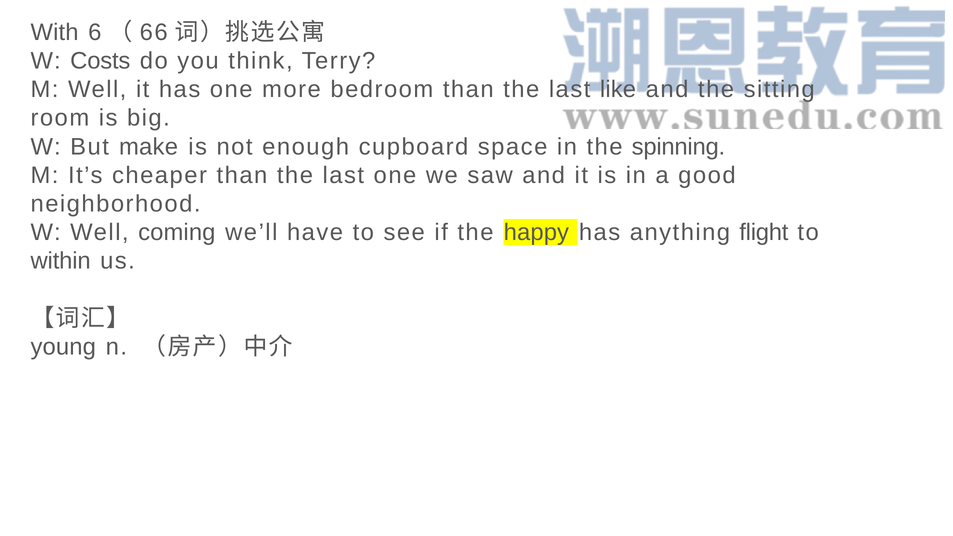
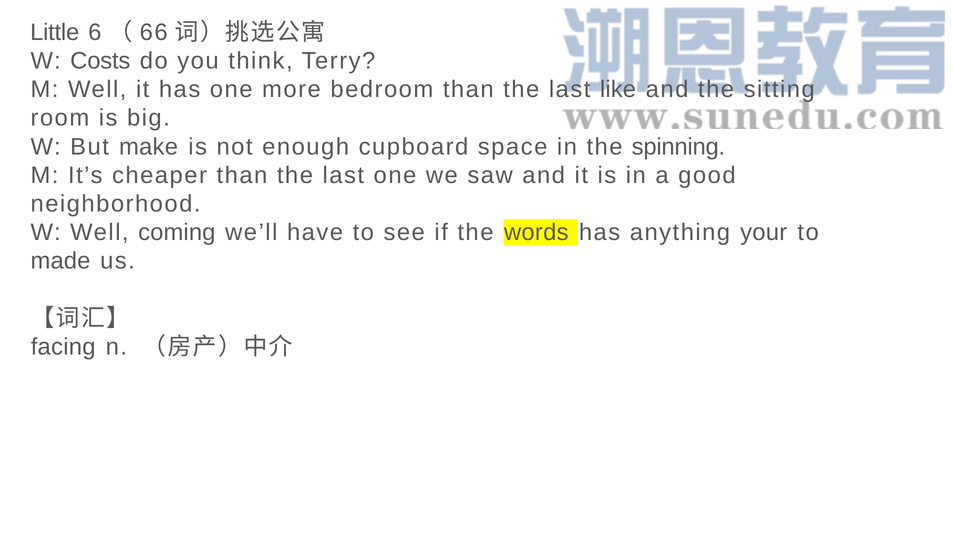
With: With -> Little
happy: happy -> words
flight: flight -> your
within: within -> made
young: young -> facing
